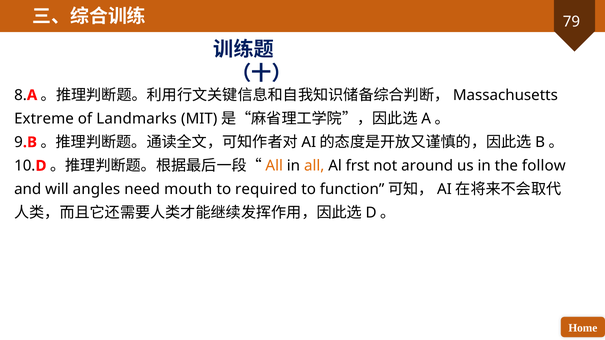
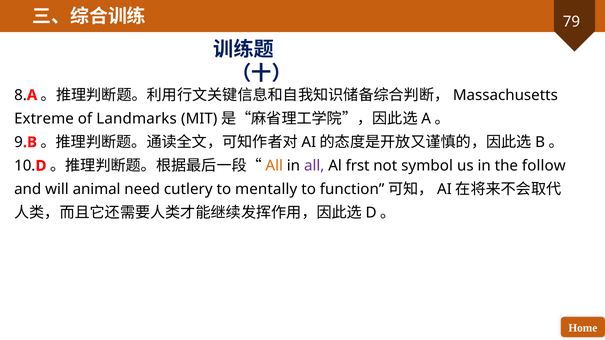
all at (314, 166) colour: orange -> purple
around: around -> symbol
angles: angles -> animal
mouth: mouth -> cutlery
required: required -> mentally
